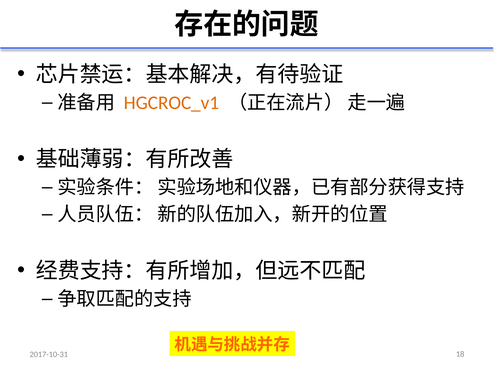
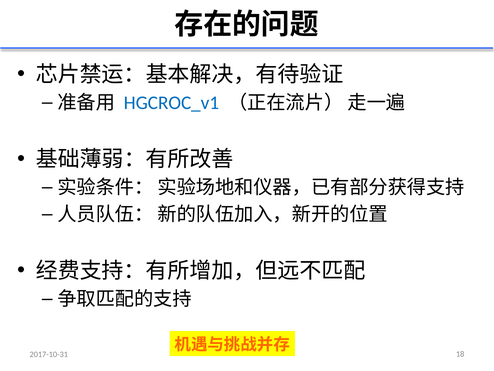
HGCROC_v1 colour: orange -> blue
